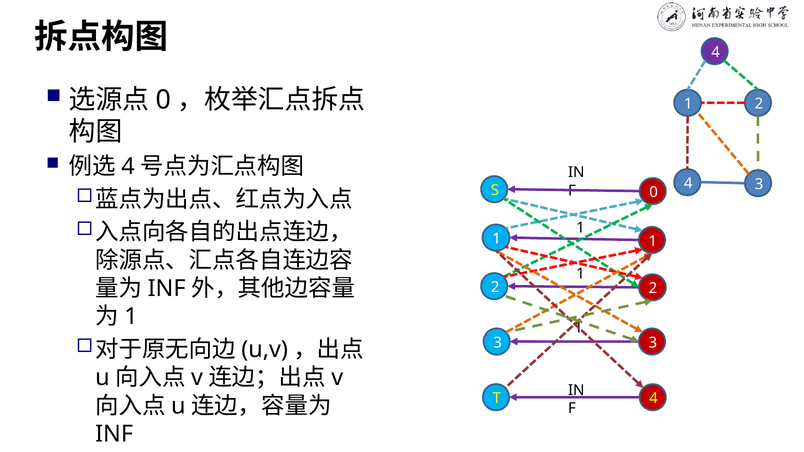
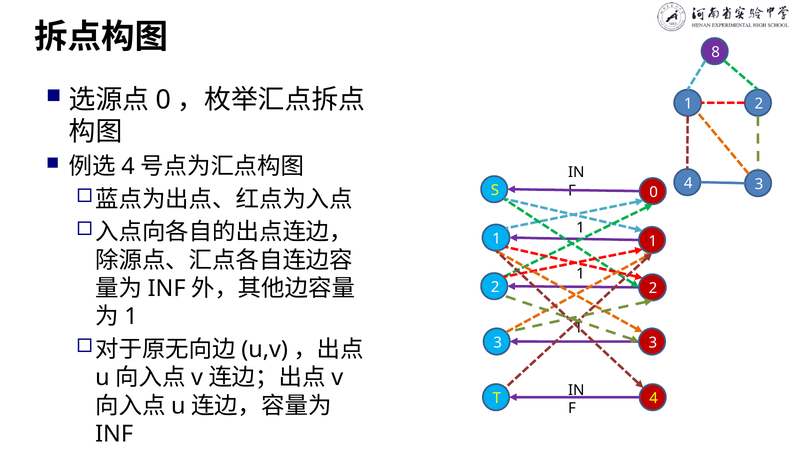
4 at (716, 52): 4 -> 8
